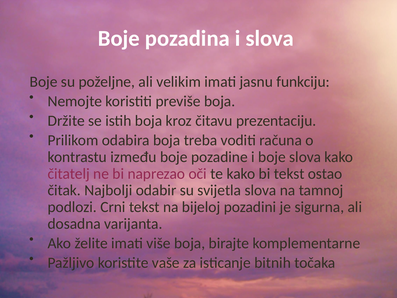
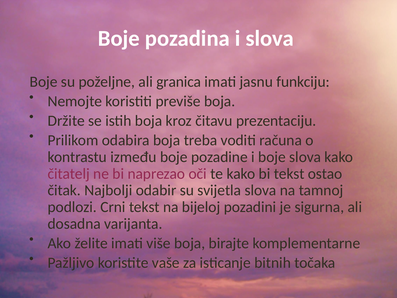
velikim: velikim -> granica
